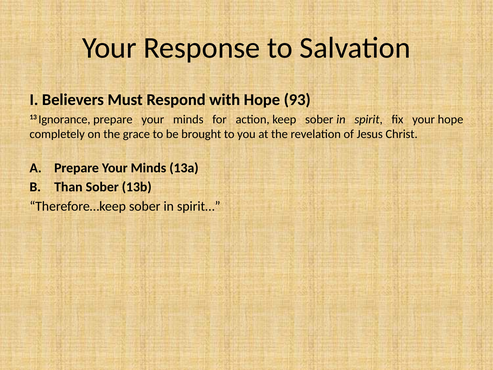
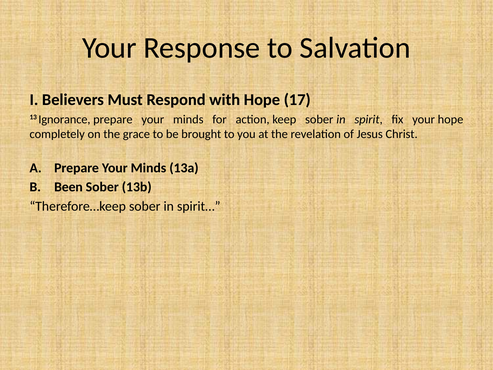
93: 93 -> 17
Than: Than -> Been
